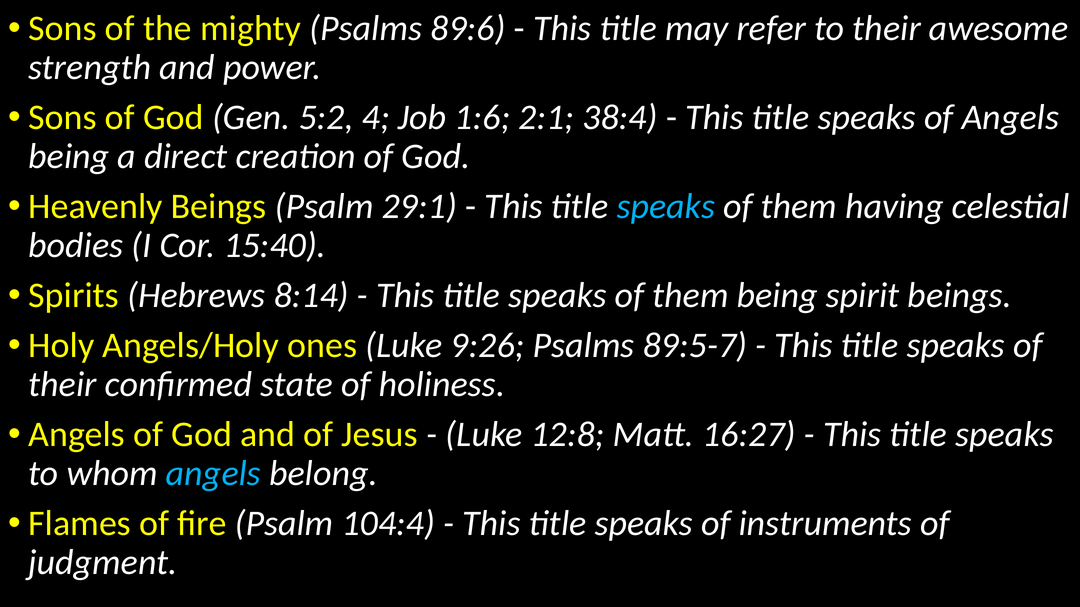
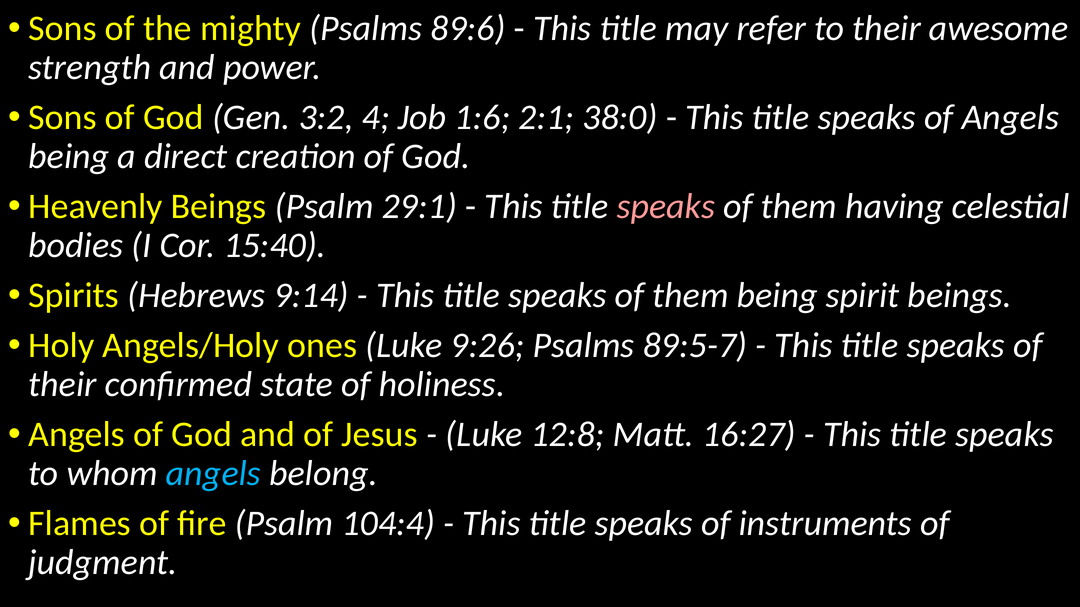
5:2: 5:2 -> 3:2
38:4: 38:4 -> 38:0
speaks at (666, 207) colour: light blue -> pink
8:14: 8:14 -> 9:14
